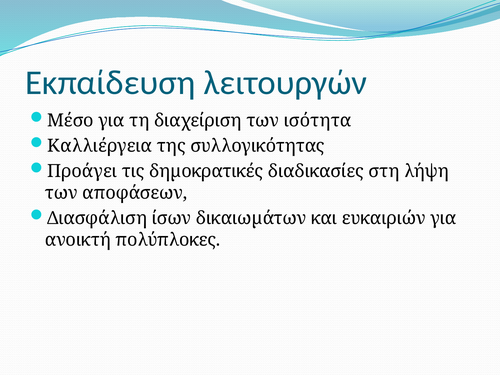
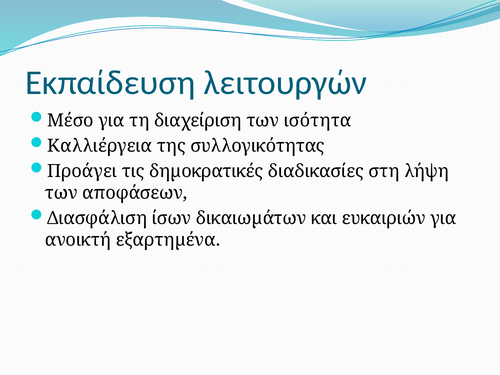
πολύπλοκες: πολύπλοκες -> εξαρτηµένα
